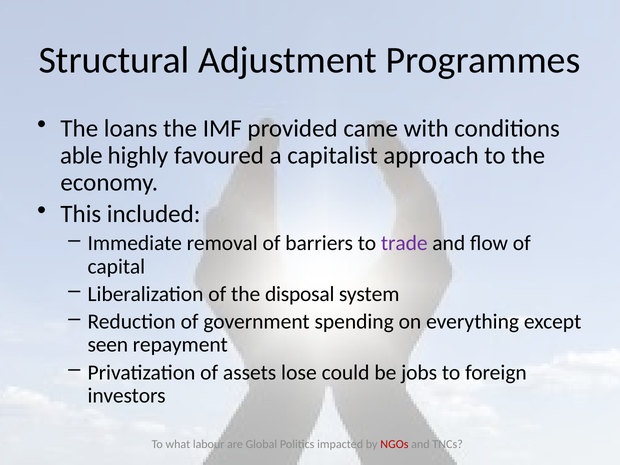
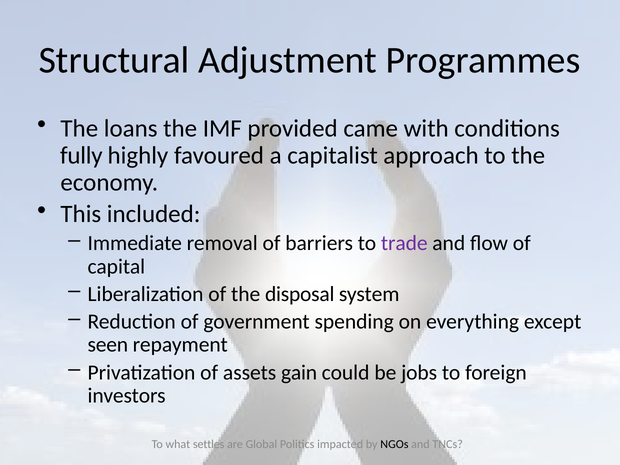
able: able -> fully
lose: lose -> gain
labour: labour -> settles
NGOs colour: red -> black
